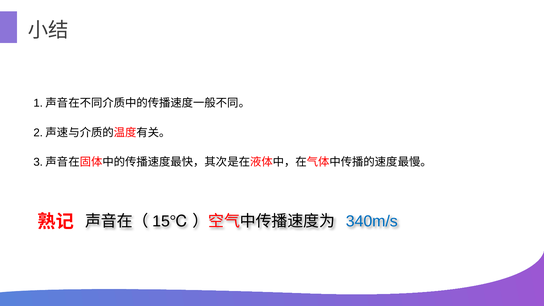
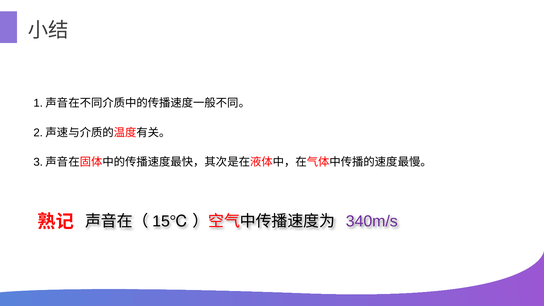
340m/s colour: blue -> purple
